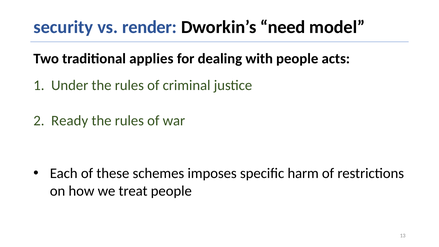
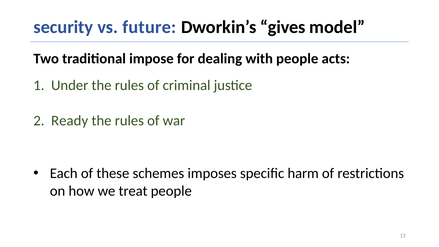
render: render -> future
need: need -> gives
applies: applies -> impose
